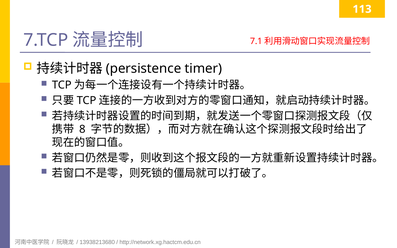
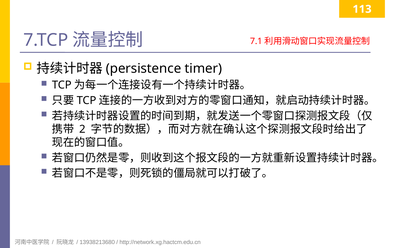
8: 8 -> 2
